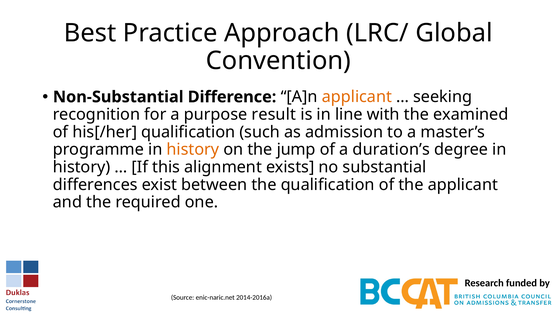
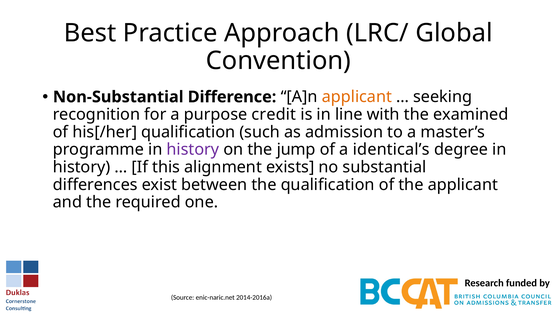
result: result -> credit
history at (193, 149) colour: orange -> purple
duration’s: duration’s -> identical’s
